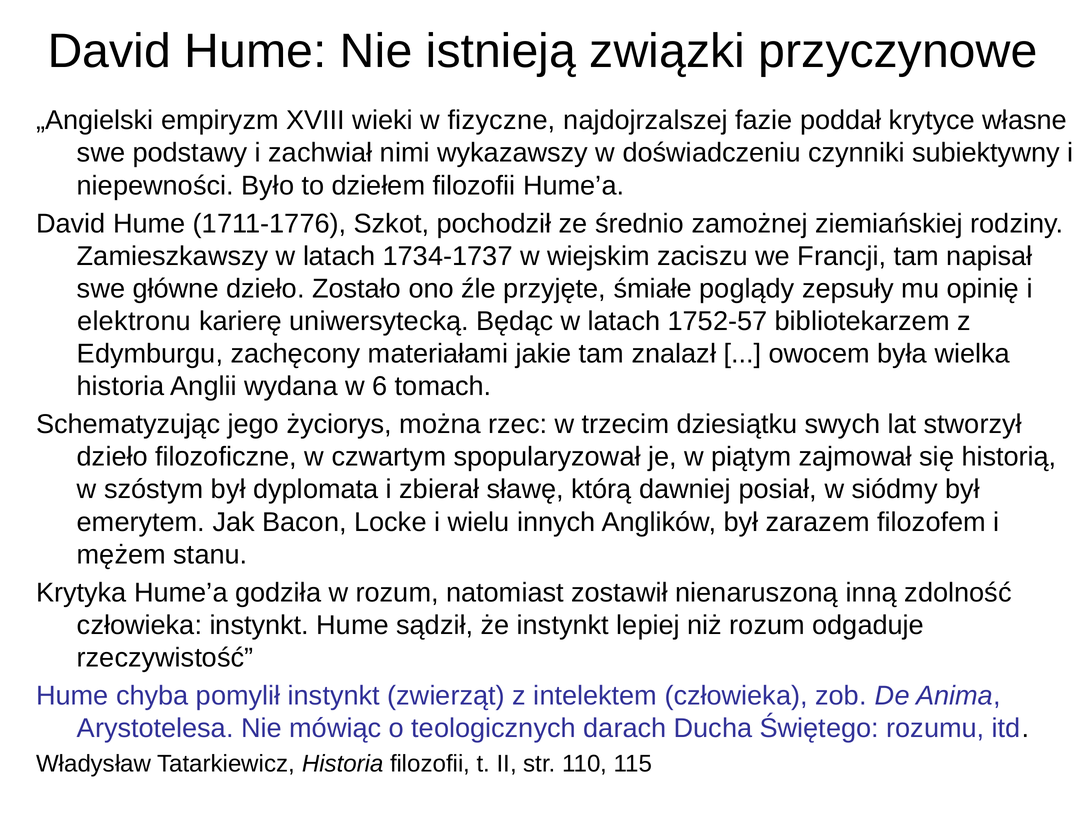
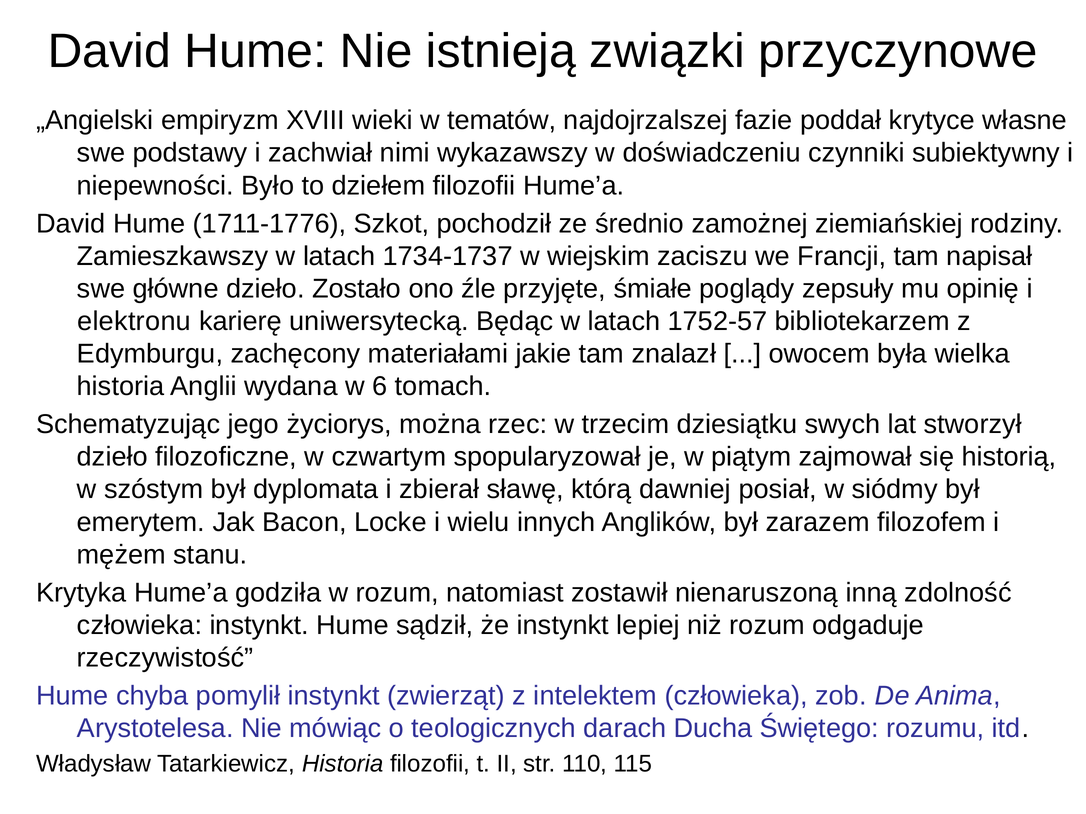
fizyczne: fizyczne -> tematów
